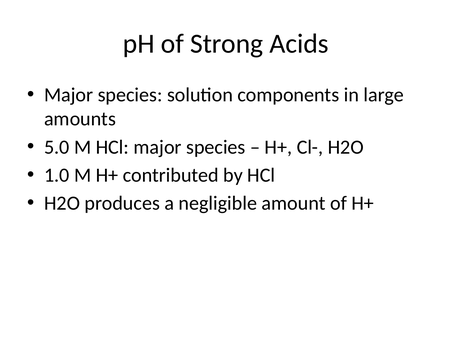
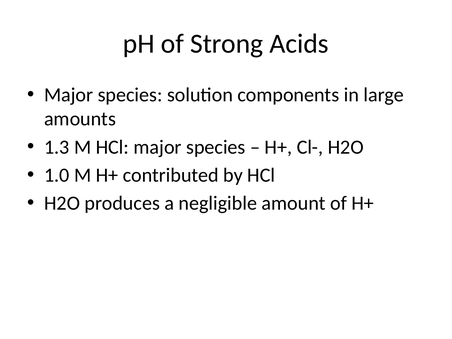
5.0: 5.0 -> 1.3
